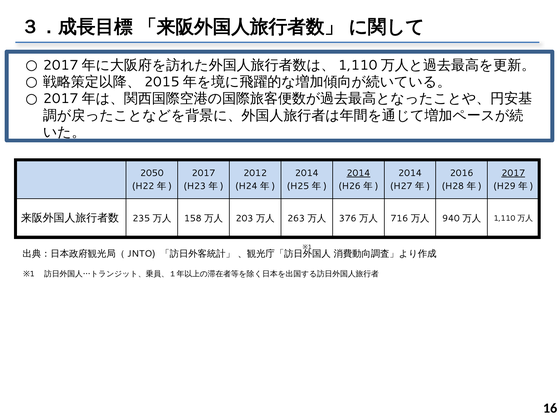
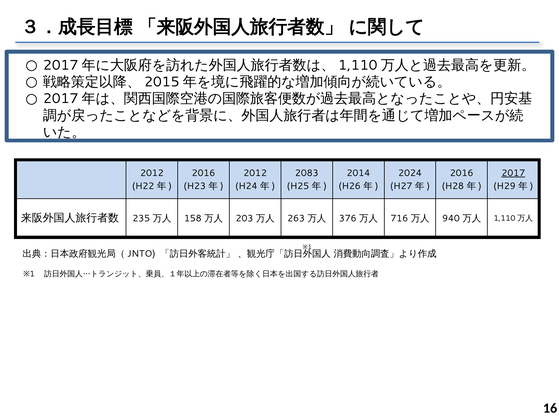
2050 at (152, 173): 2050 -> 2012
2017 at (204, 173): 2017 -> 2016
2014 at (307, 173): 2014 -> 2083
2014 at (358, 173) underline: present -> none
2014 at (410, 173): 2014 -> 2024
